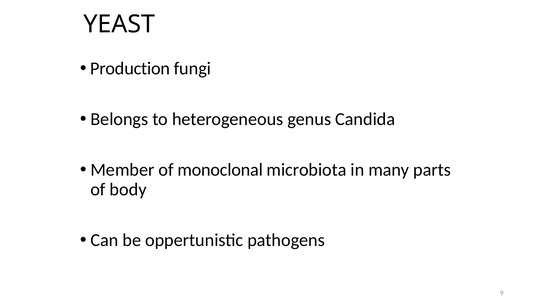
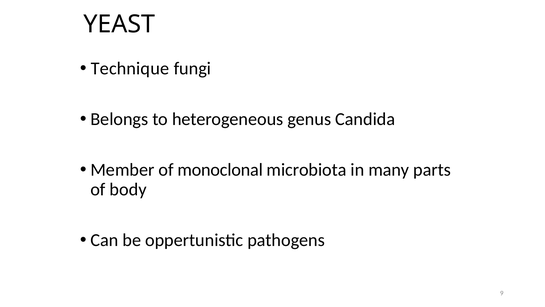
Production: Production -> Technique
